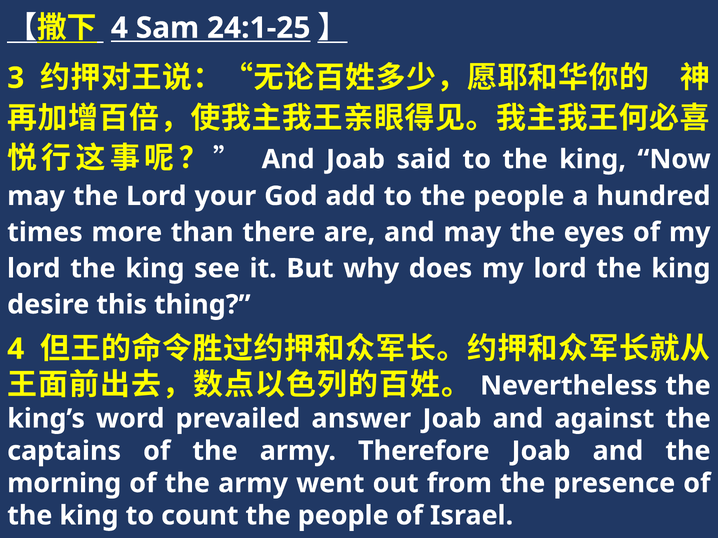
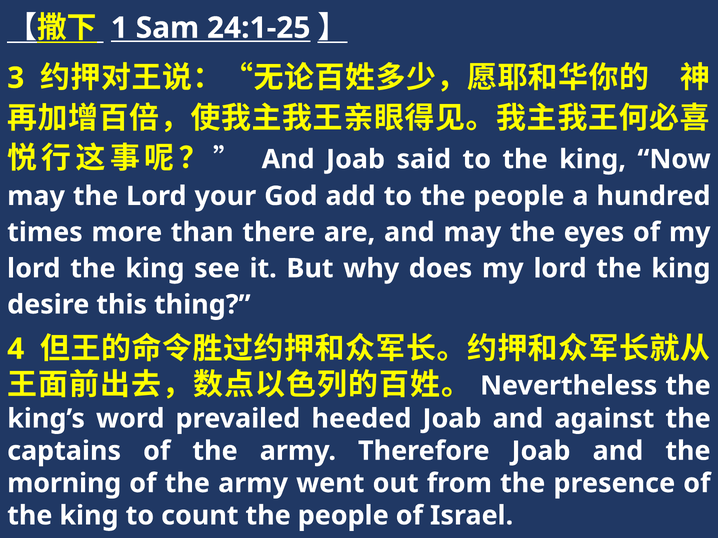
4 at (119, 28): 4 -> 1
answer: answer -> heeded
